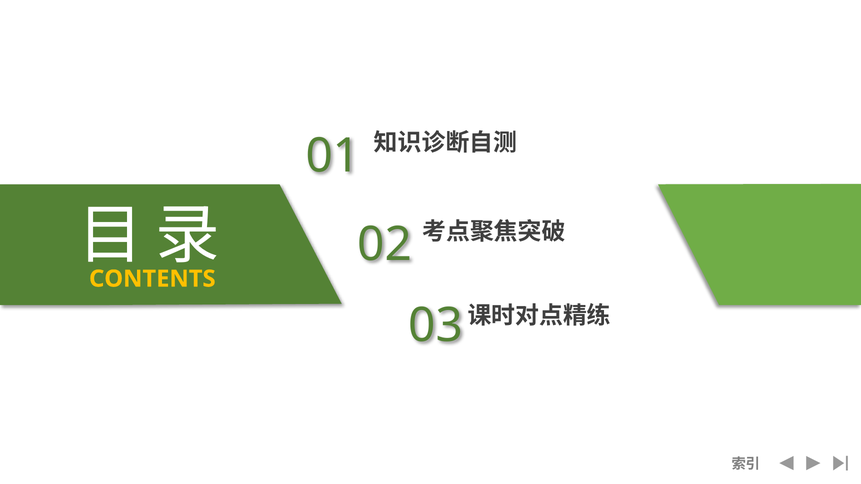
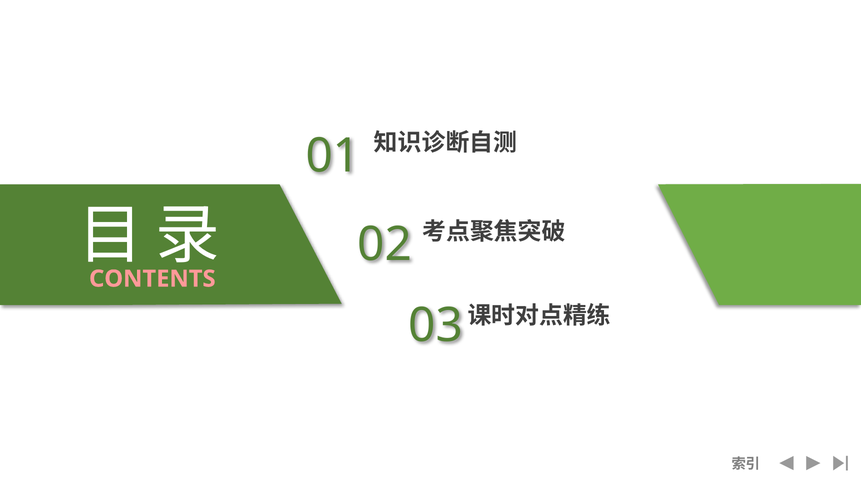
CONTENTS colour: yellow -> pink
